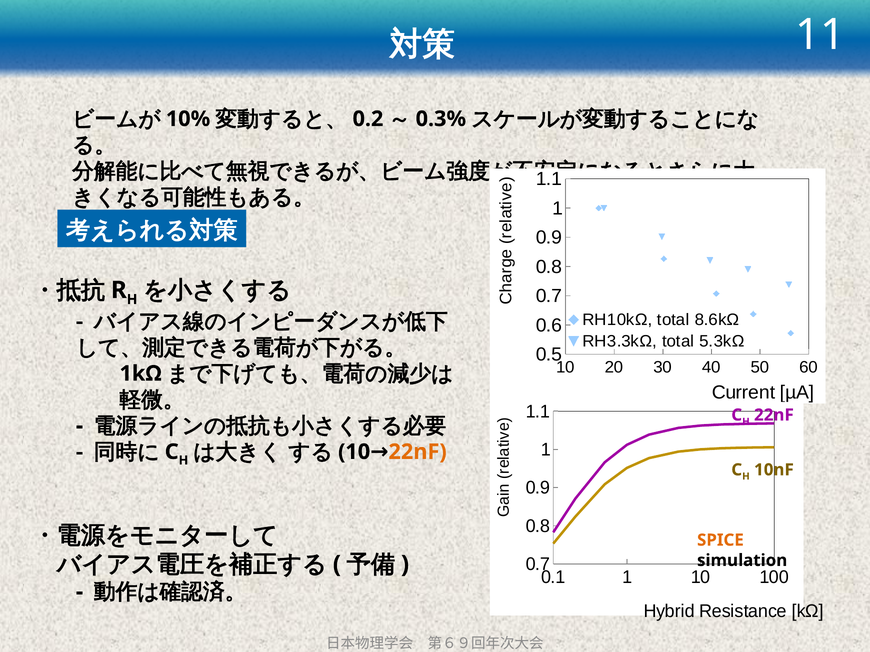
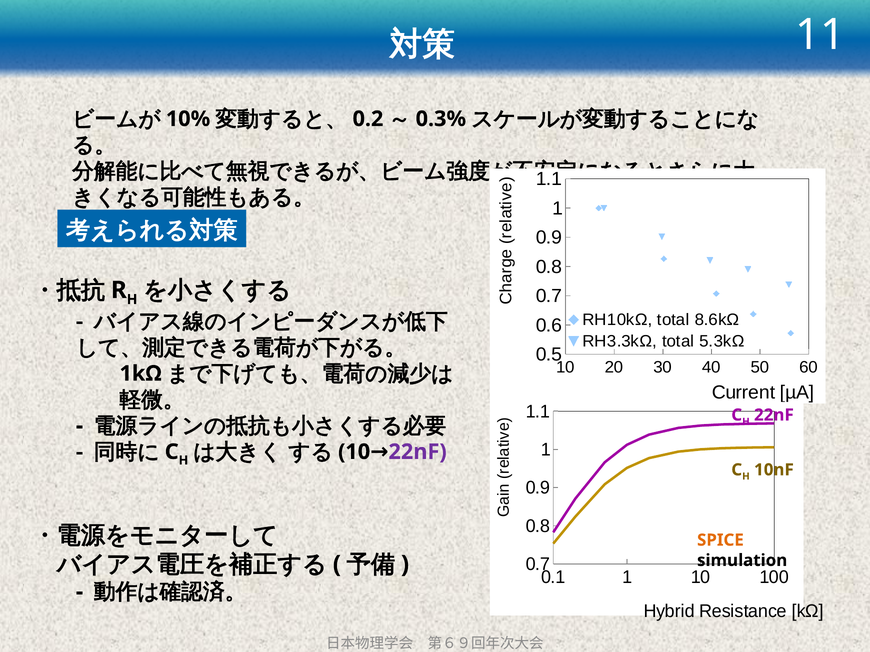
22nF at (418, 452) colour: orange -> purple
